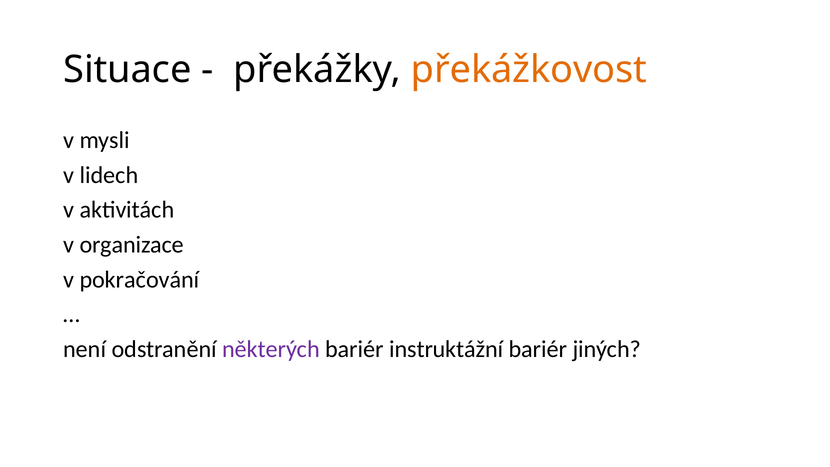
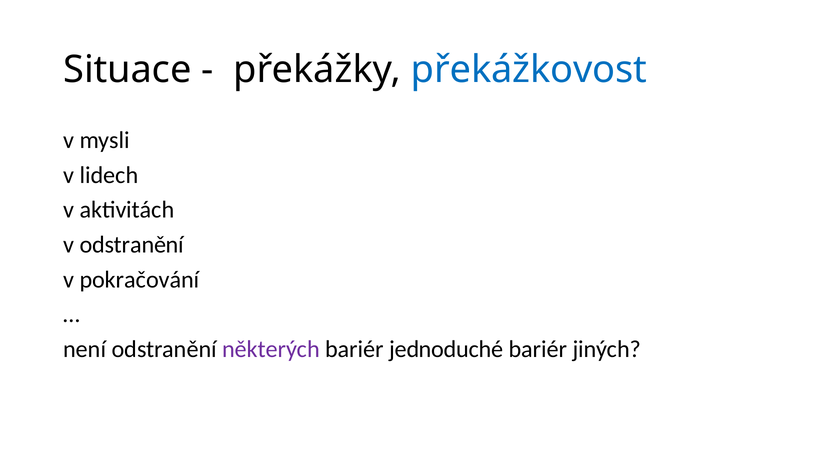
překážkovost colour: orange -> blue
v organizace: organizace -> odstranění
instruktážní: instruktážní -> jednoduché
